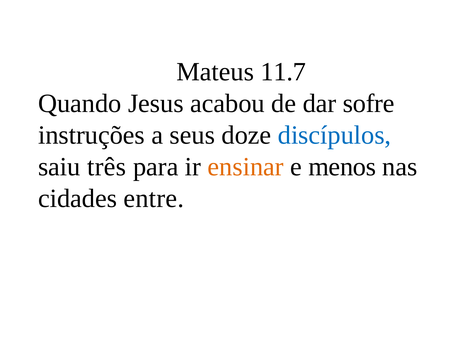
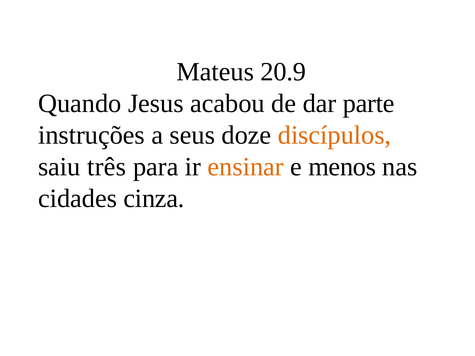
11.7: 11.7 -> 20.9
sofre: sofre -> parte
discípulos colour: blue -> orange
entre: entre -> cinza
